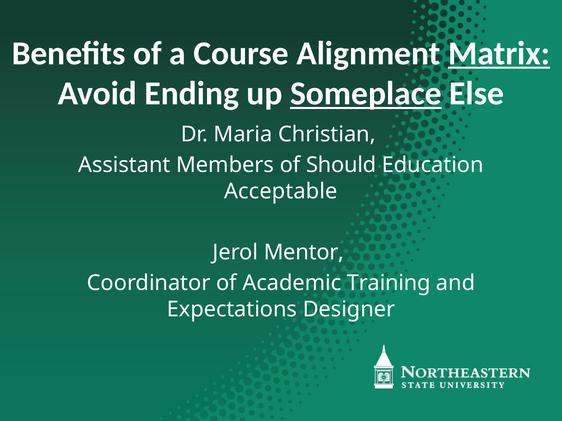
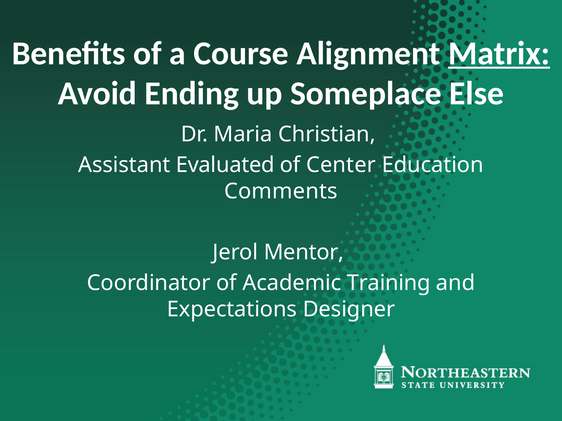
Someplace underline: present -> none
Members: Members -> Evaluated
Should: Should -> Center
Acceptable: Acceptable -> Comments
